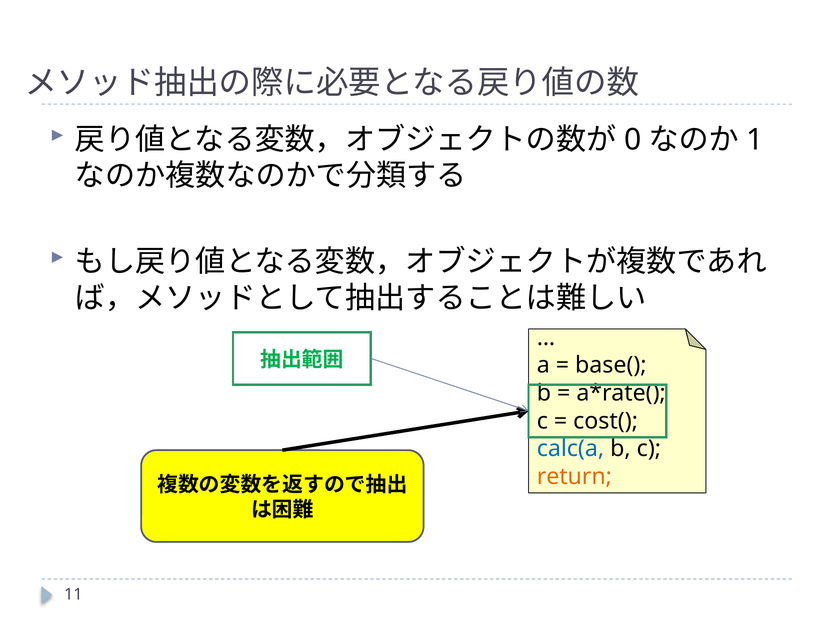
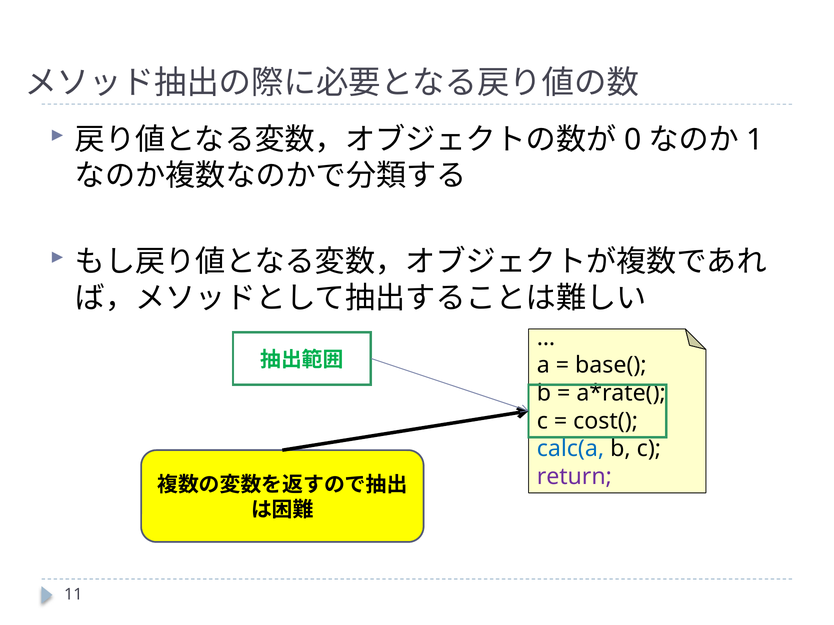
return colour: orange -> purple
